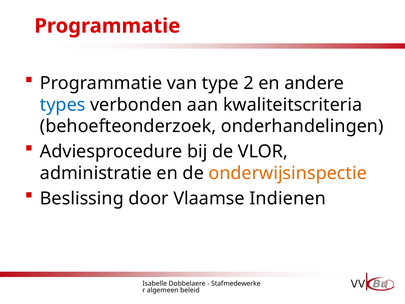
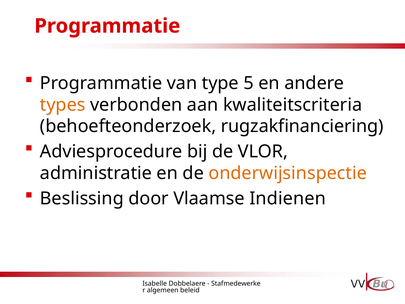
2: 2 -> 5
types colour: blue -> orange
onderhandelingen: onderhandelingen -> rugzakfinanciering
